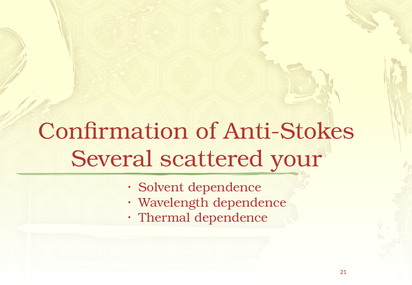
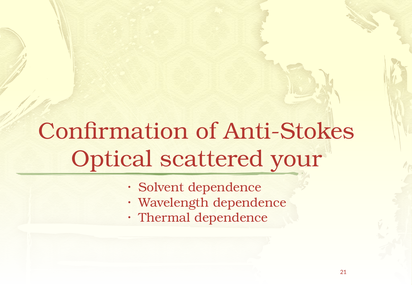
Several: Several -> Optical
